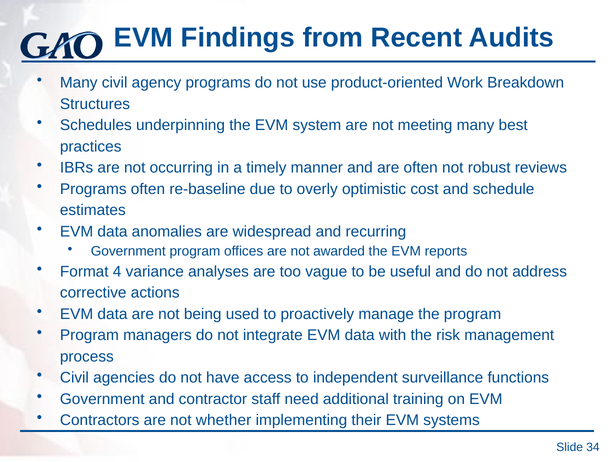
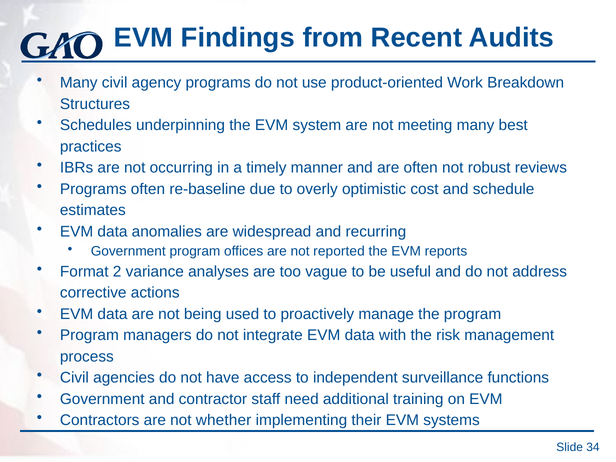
awarded: awarded -> reported
4: 4 -> 2
